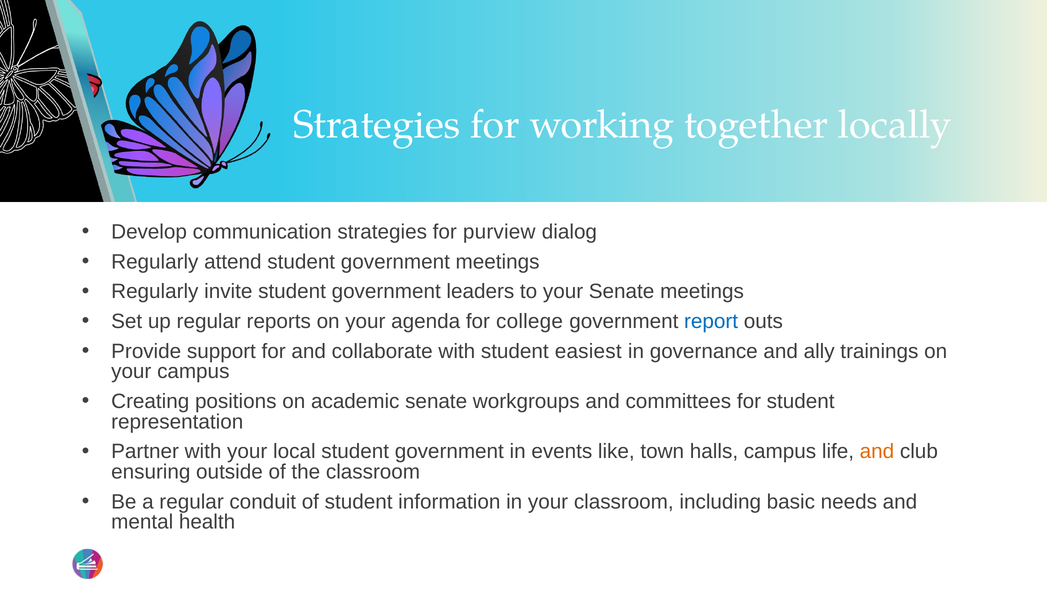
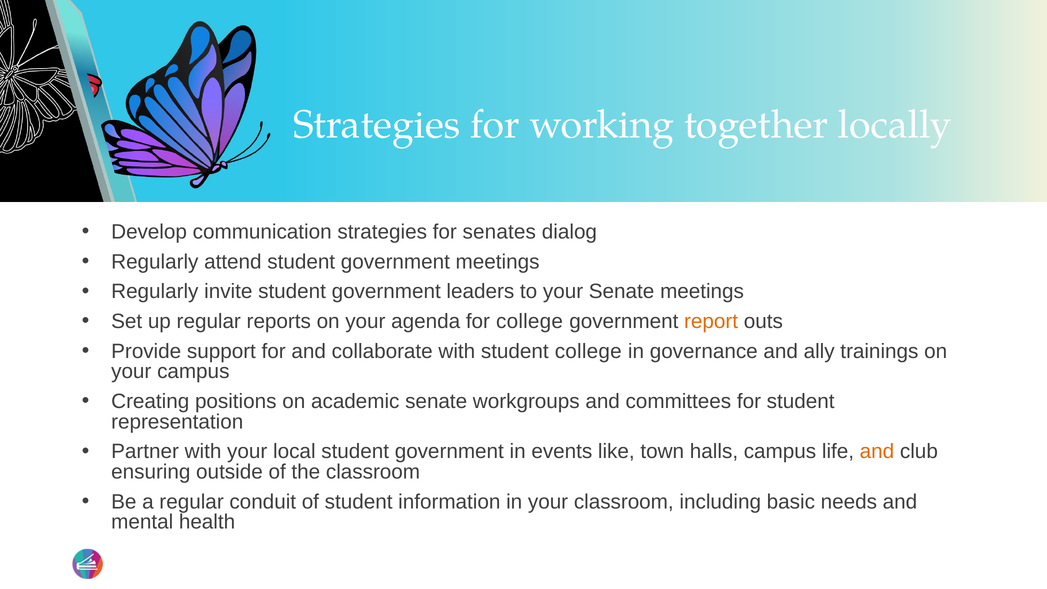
purview: purview -> senates
report colour: blue -> orange
student easiest: easiest -> college
